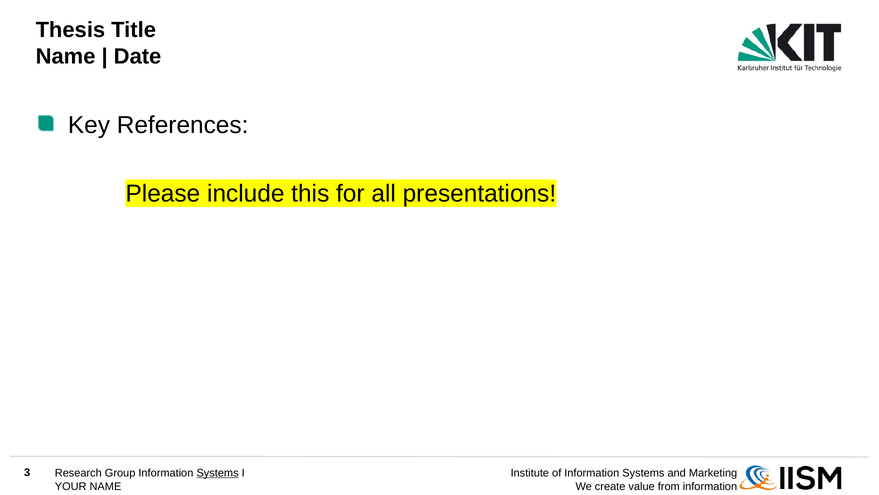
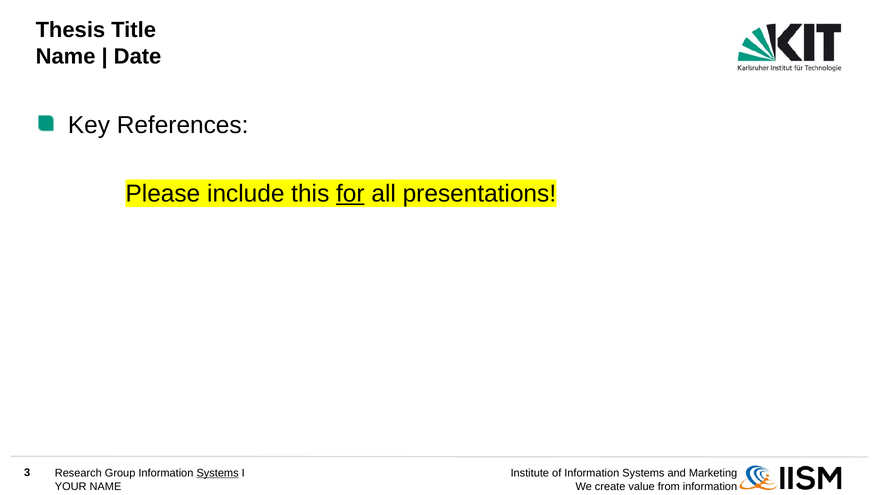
for underline: none -> present
